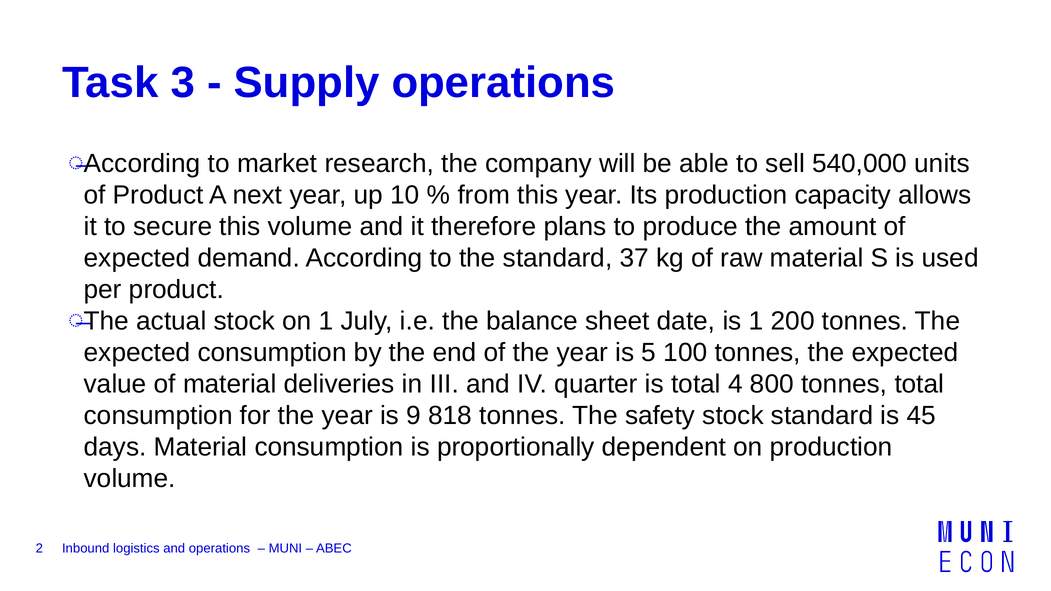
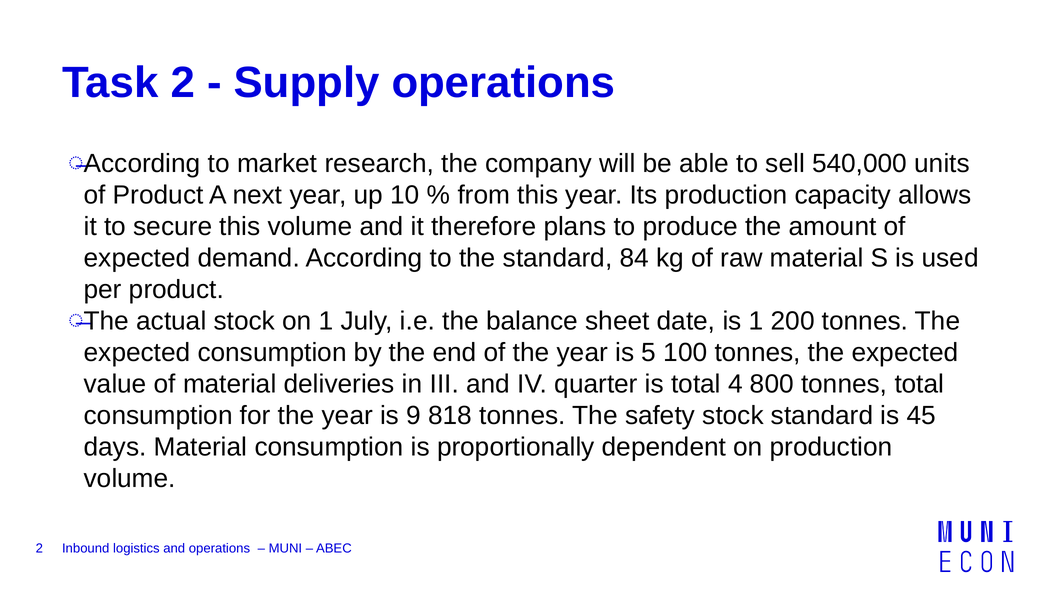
Task 3: 3 -> 2
37: 37 -> 84
